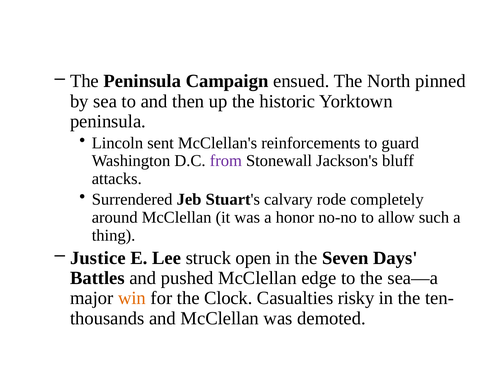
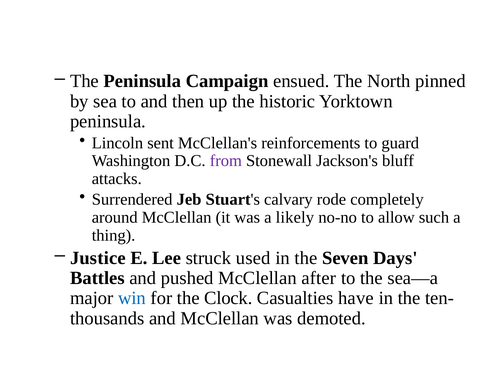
honor: honor -> likely
open: open -> used
edge: edge -> after
win colour: orange -> blue
risky: risky -> have
